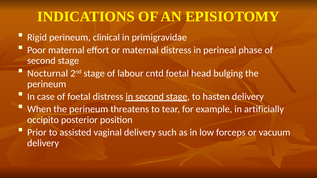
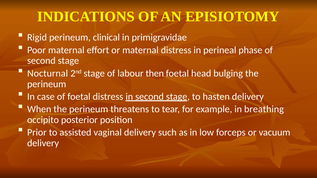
cntd: cntd -> then
artificially: artificially -> breathing
